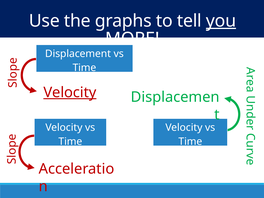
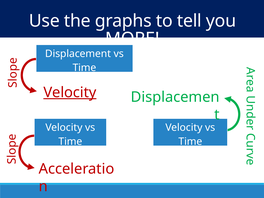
you underline: present -> none
